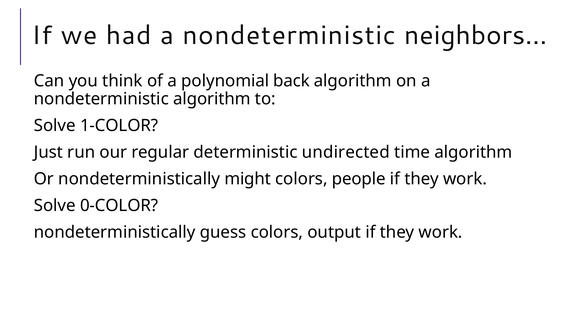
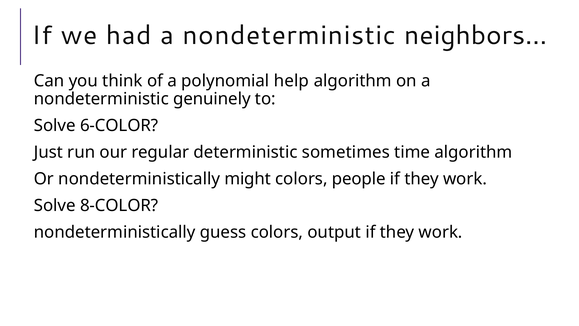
back: back -> help
nondeterministic algorithm: algorithm -> genuinely
1-COLOR: 1-COLOR -> 6-COLOR
undirected: undirected -> sometimes
0-COLOR: 0-COLOR -> 8-COLOR
